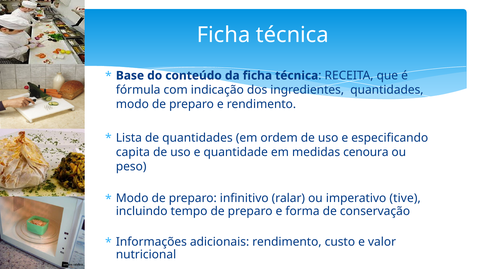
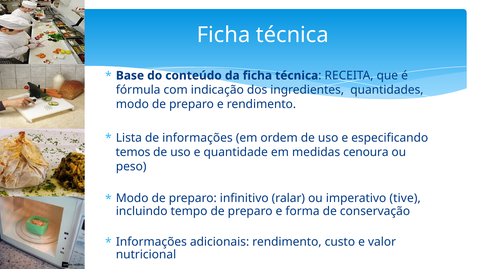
de quantidades: quantidades -> informações
capita: capita -> temos
